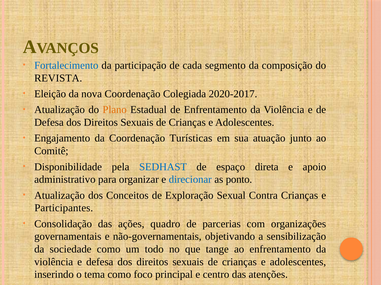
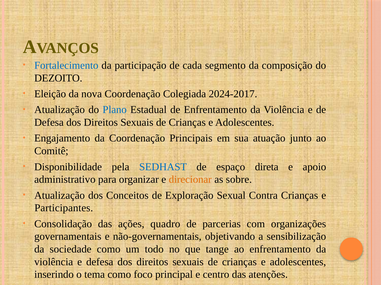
REVISTA: REVISTA -> DEZOITO
2020-2017: 2020-2017 -> 2024-2017
Plano colour: orange -> blue
Turísticas: Turísticas -> Principais
direcionar colour: blue -> orange
ponto: ponto -> sobre
